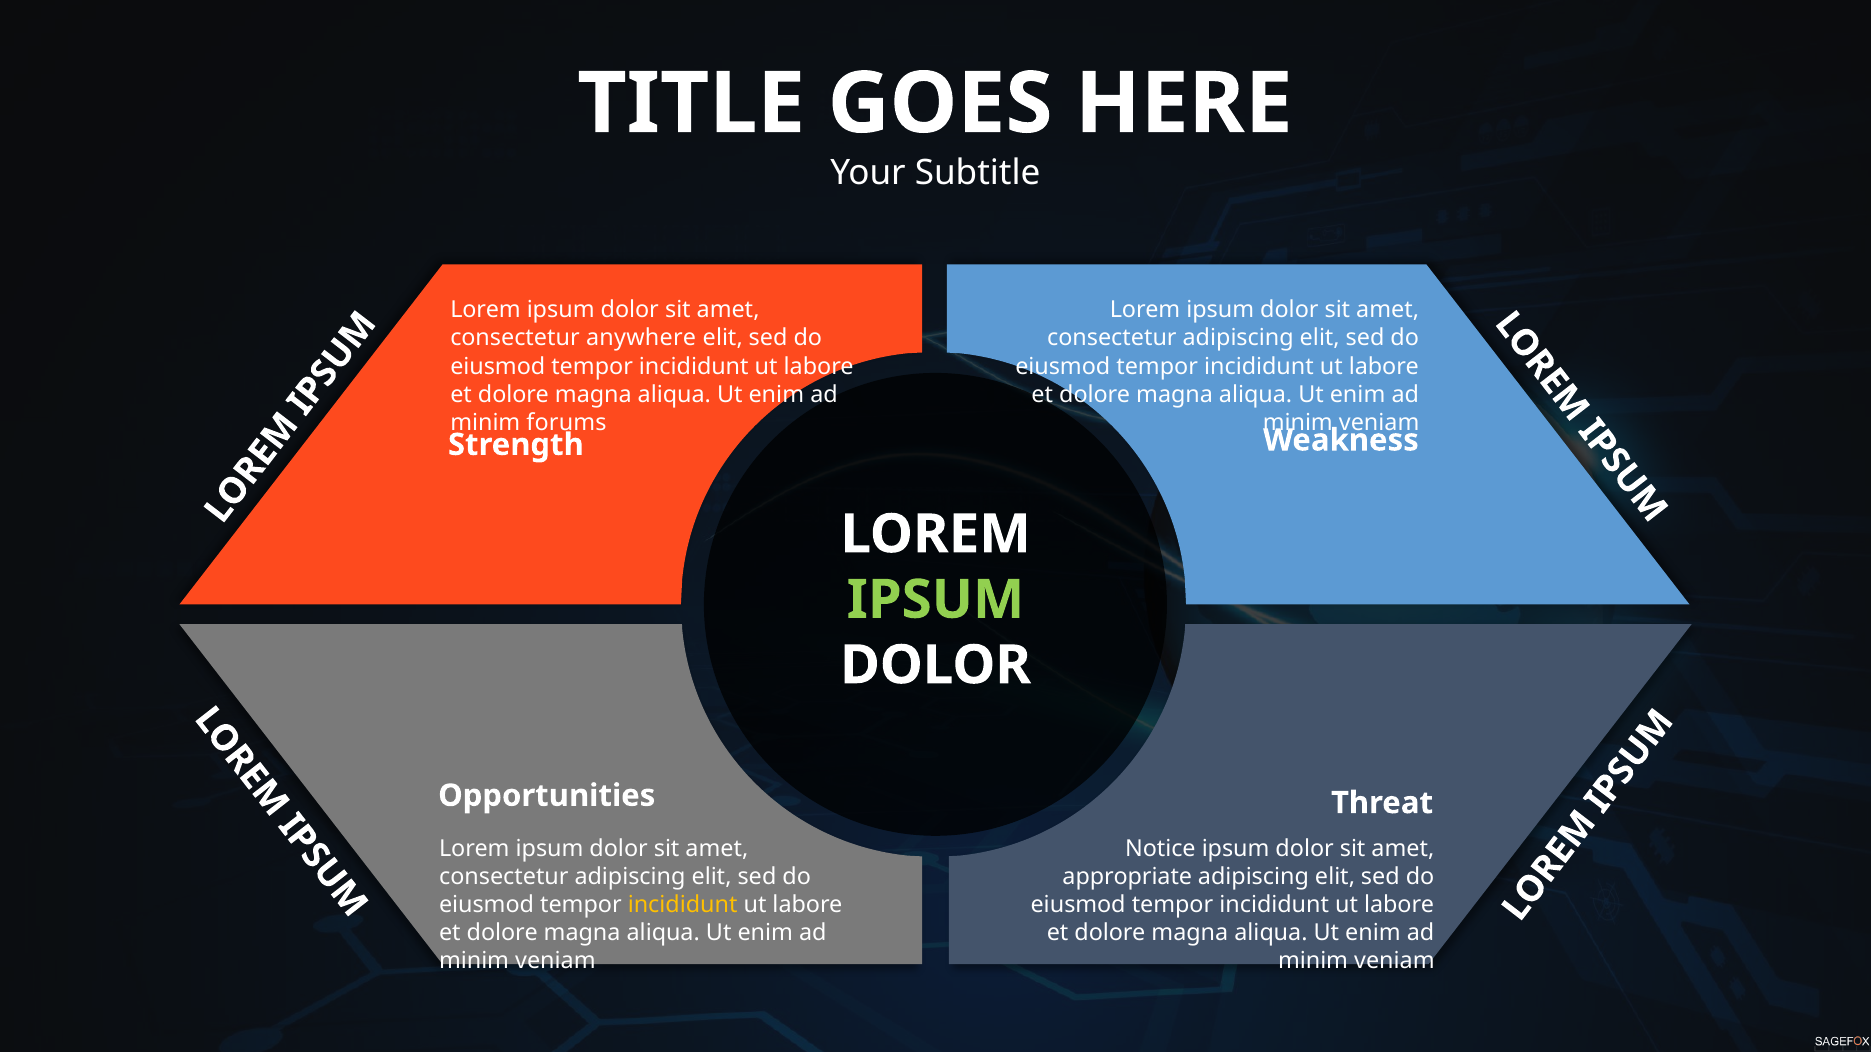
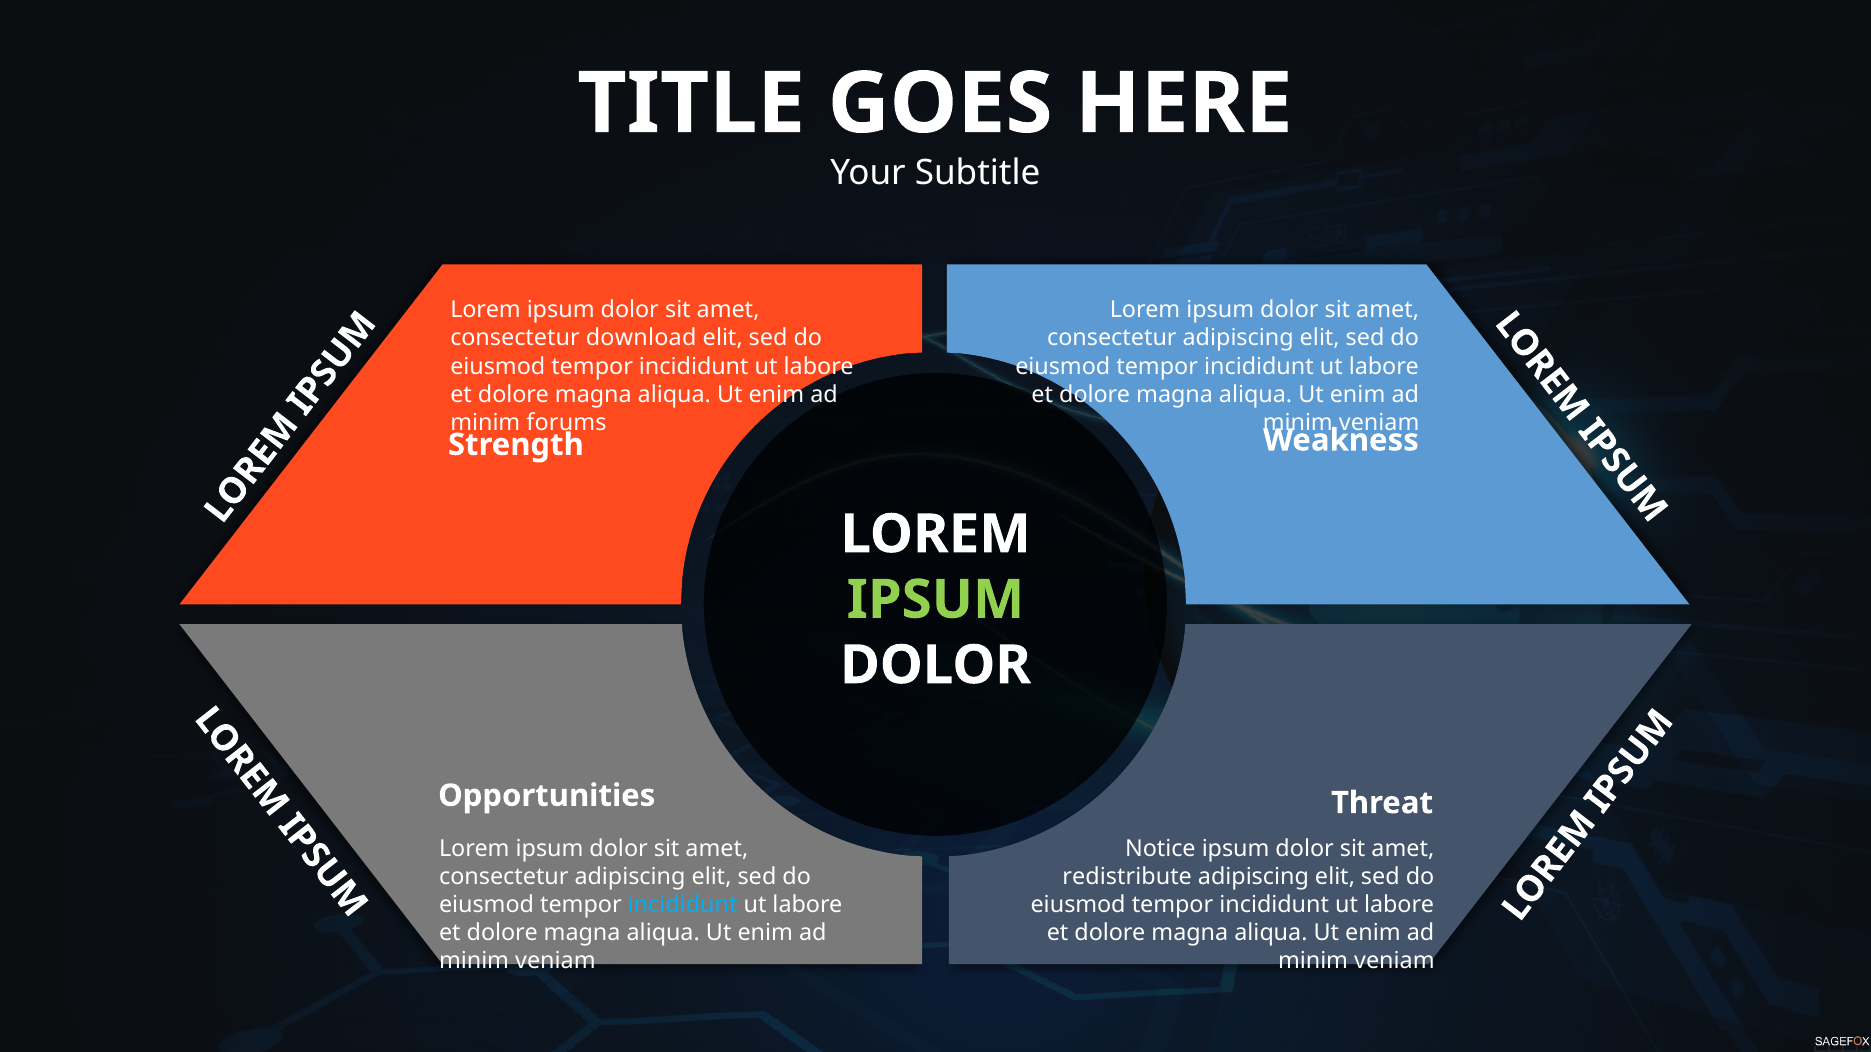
anywhere: anywhere -> download
appropriate: appropriate -> redistribute
incididunt at (683, 905) colour: yellow -> light blue
